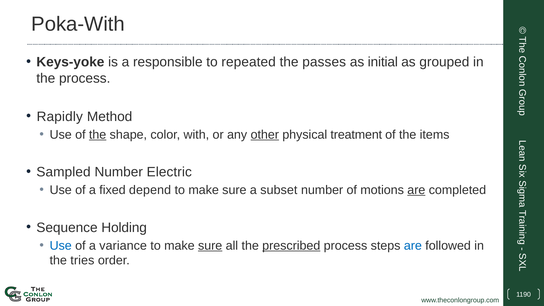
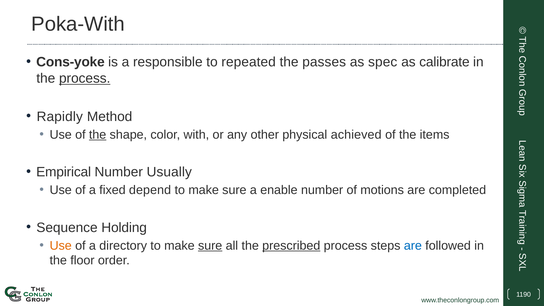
Keys-yoke: Keys-yoke -> Cons-yoke
initial: initial -> spec
grouped: grouped -> calibrate
process at (85, 78) underline: none -> present
other underline: present -> none
treatment: treatment -> achieved
Sampled: Sampled -> Empirical
Electric: Electric -> Usually
subset: subset -> enable
are at (416, 190) underline: present -> none
Use at (61, 246) colour: blue -> orange
variance: variance -> directory
tries: tries -> floor
